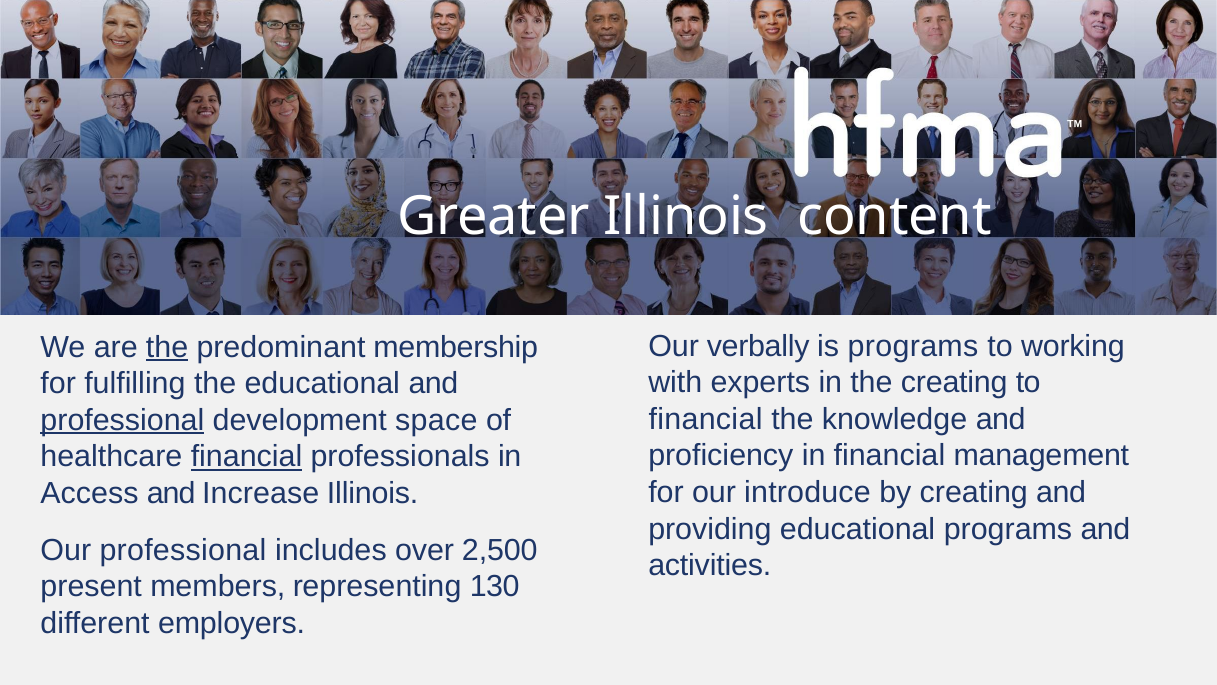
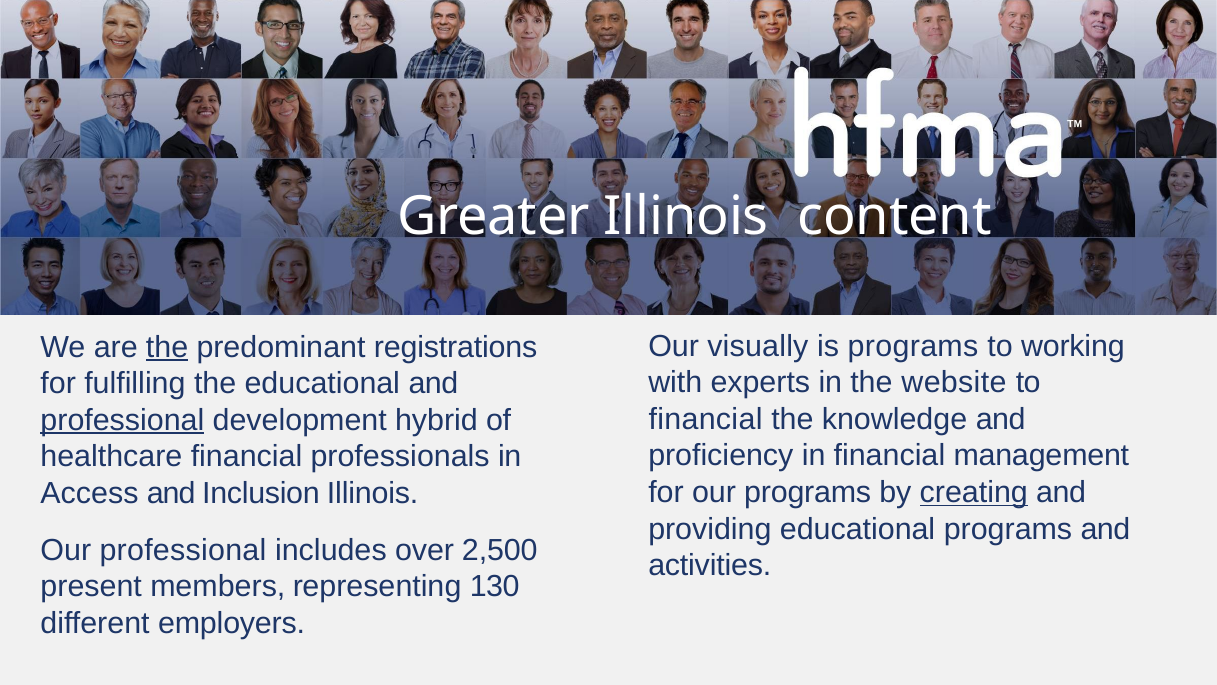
verbally: verbally -> visually
membership: membership -> registrations
the creating: creating -> website
space: space -> hybrid
financial at (247, 456) underline: present -> none
our introduce: introduce -> programs
creating at (974, 492) underline: none -> present
Increase: Increase -> Inclusion
